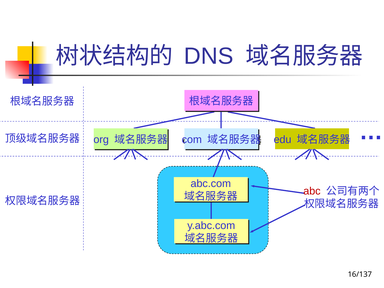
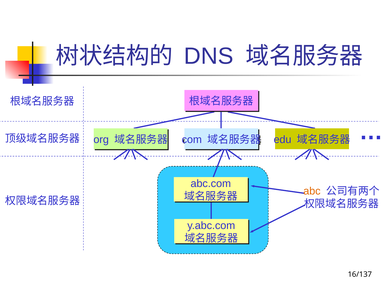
abc colour: red -> orange
